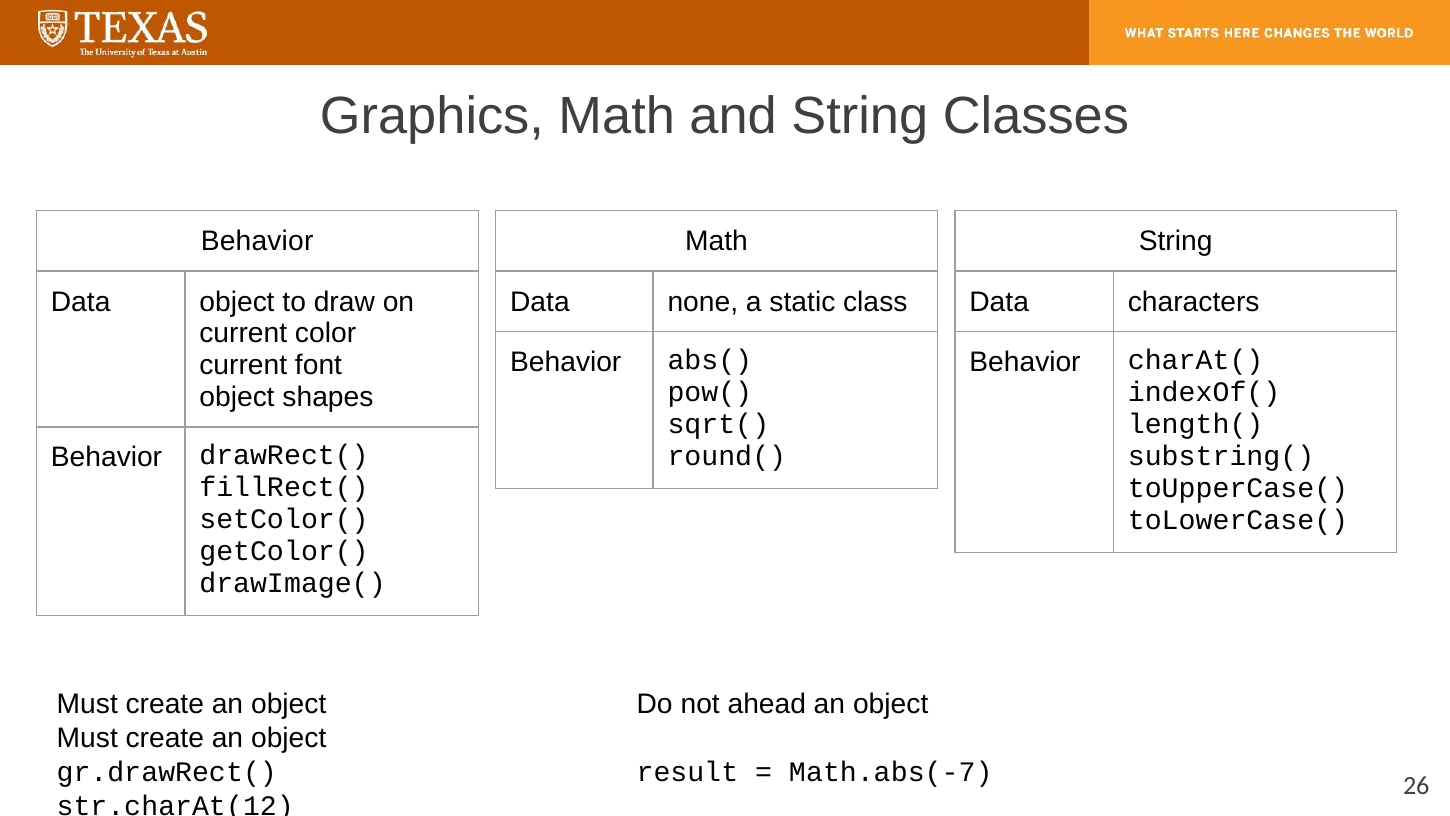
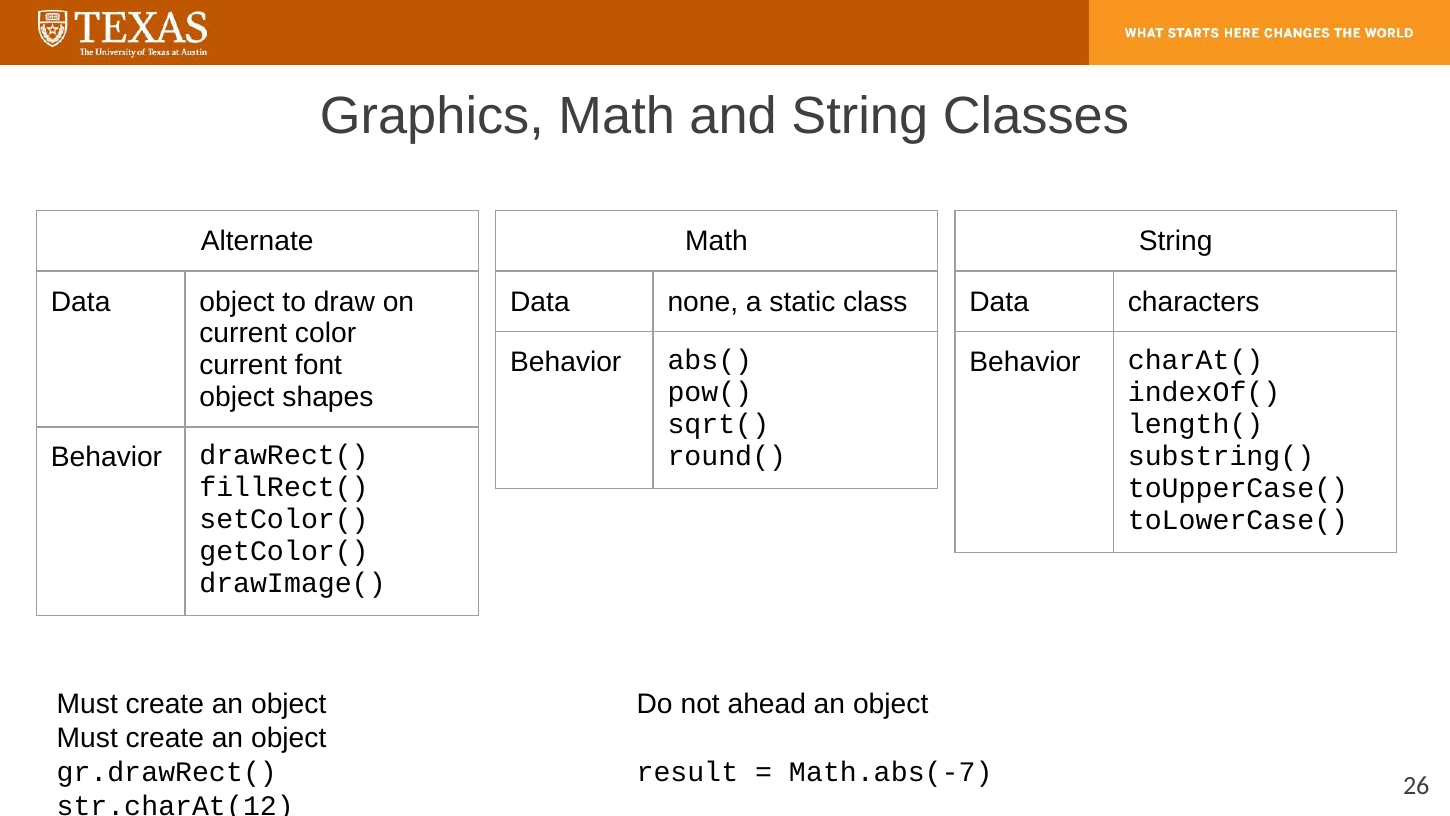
Behavior at (257, 241): Behavior -> Alternate
